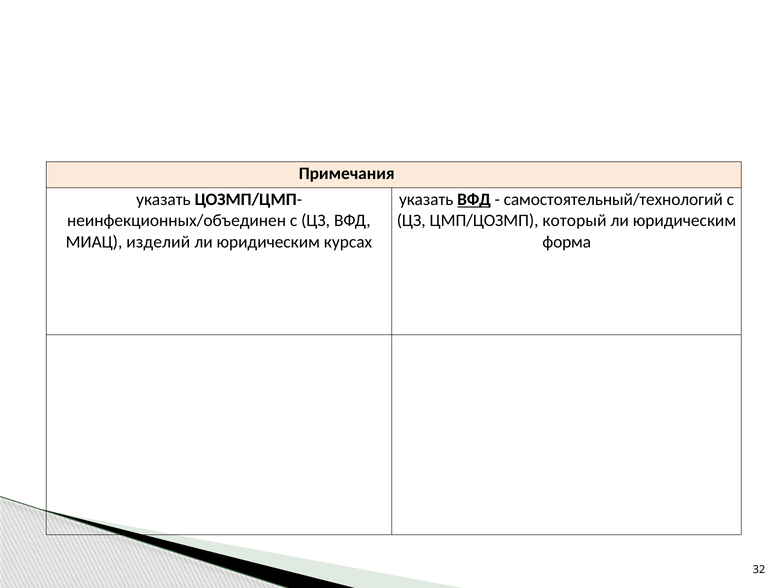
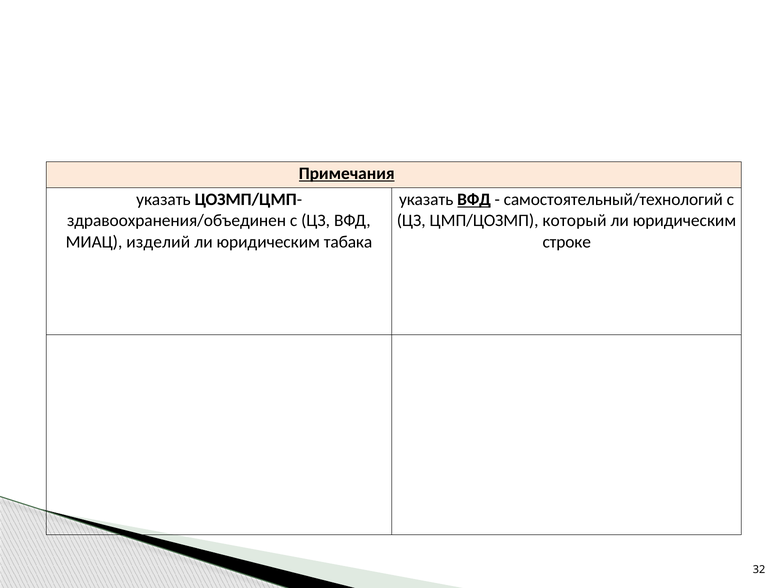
Примечания underline: none -> present
неинфекционных/объединен: неинфекционных/объединен -> здравоохранения/объединен
курсах: курсах -> табака
форма: форма -> строке
